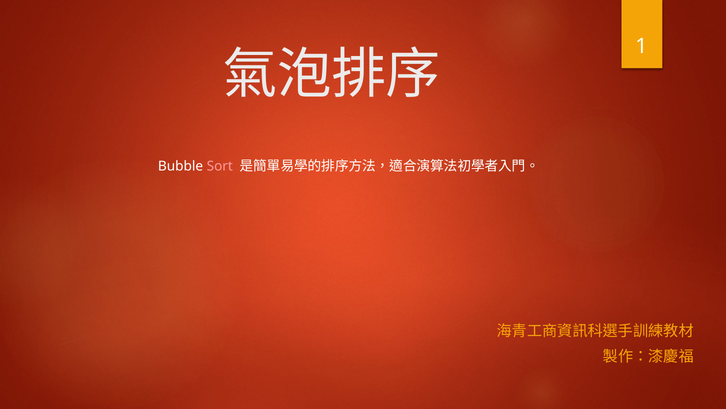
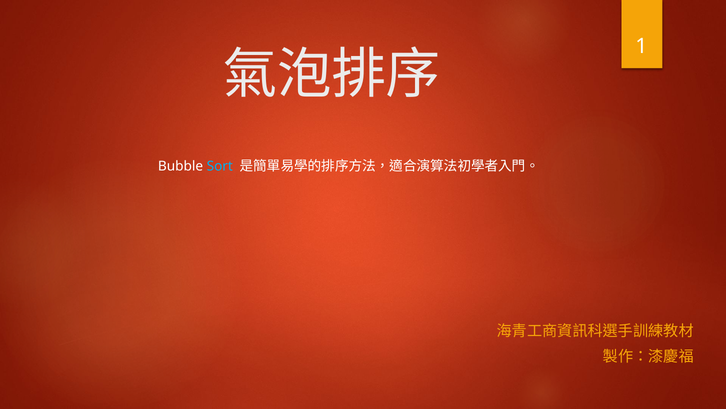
Sort colour: pink -> light blue
